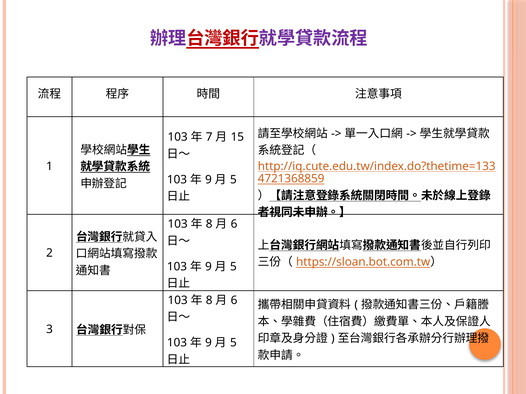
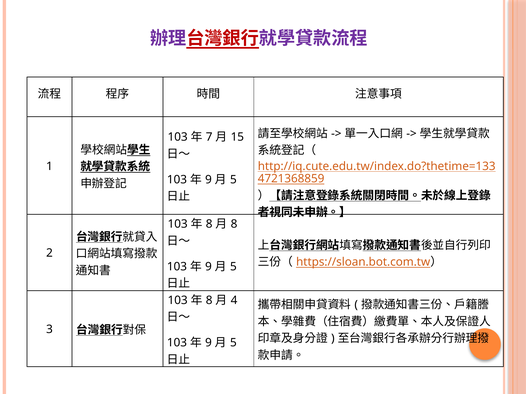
6 at (234, 224): 6 -> 8
6 at (234, 301): 6 -> 4
